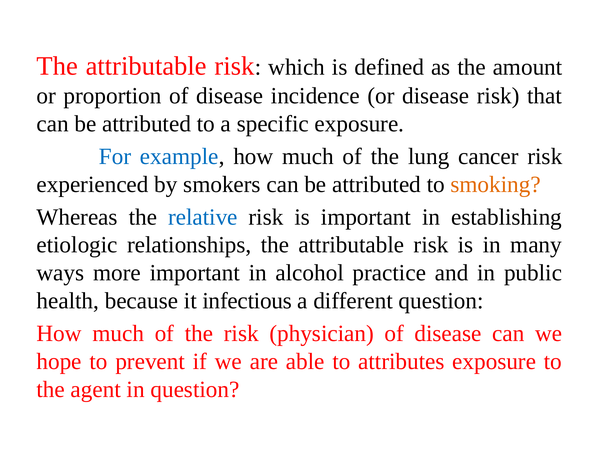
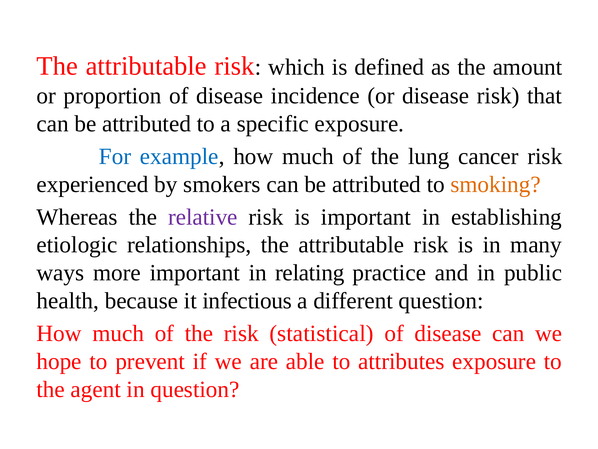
relative colour: blue -> purple
alcohol: alcohol -> relating
physician: physician -> statistical
